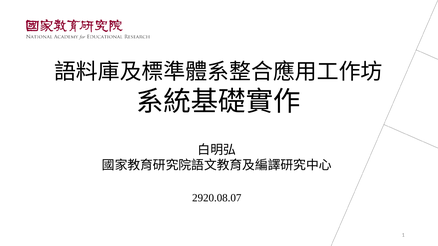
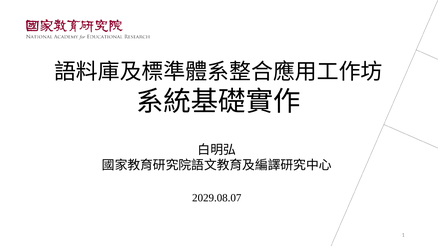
2920.08.07: 2920.08.07 -> 2029.08.07
